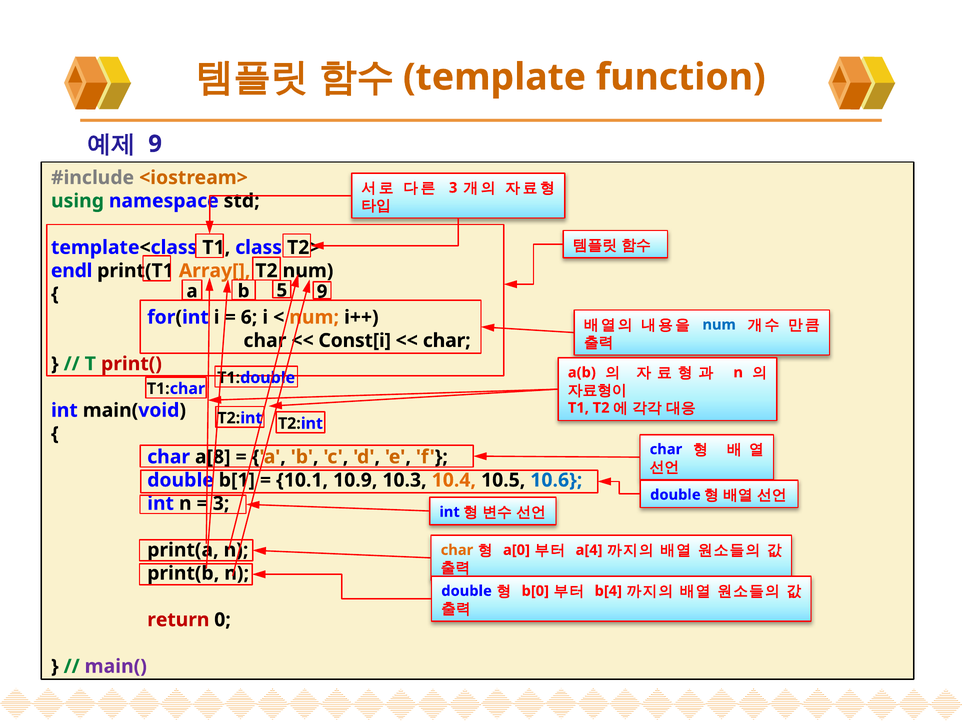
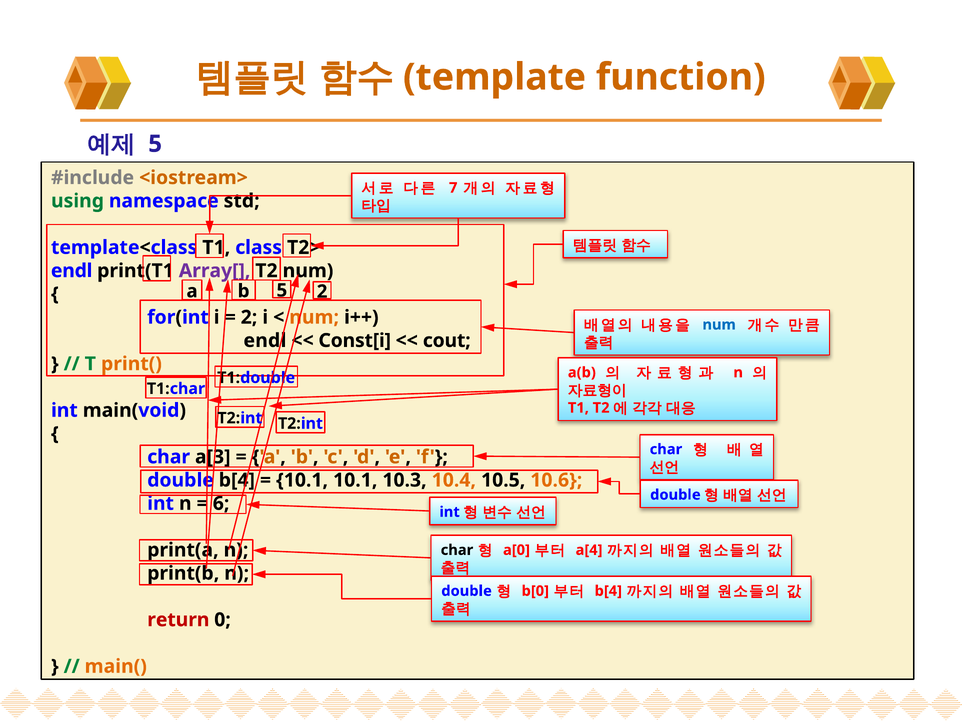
9 at (155, 144): 9 -> 5
3 at (453, 188): 3 -> 7
Array[ colour: orange -> purple
b 9: 9 -> 2
6 at (249, 317): 6 -> 2
char at (265, 340): char -> endl
char at (447, 340): char -> cout
print( colour: red -> orange
a[8: a[8 -> a[3
double b[1: b[1 -> b[4
10.1 10.9: 10.9 -> 10.1
10.6 colour: blue -> orange
3 at (221, 503): 3 -> 6
char at (457, 550) colour: orange -> black
main( colour: purple -> orange
